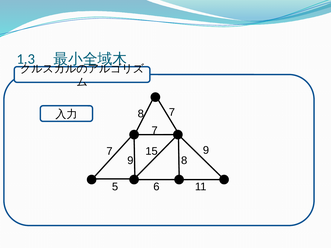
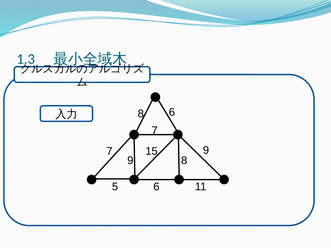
8 7: 7 -> 6
